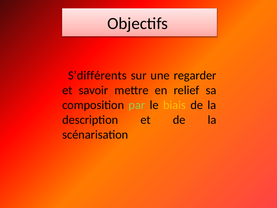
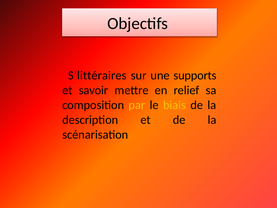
S’différents: S’différents -> S’littéraires
regarder: regarder -> supports
par colour: light green -> yellow
